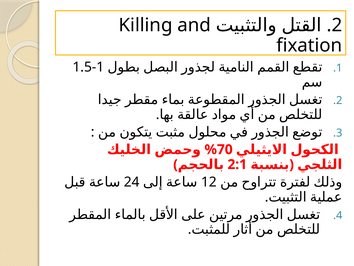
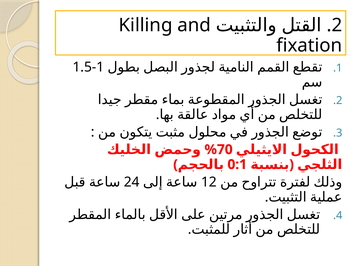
2:1: 2:1 -> 0:1
